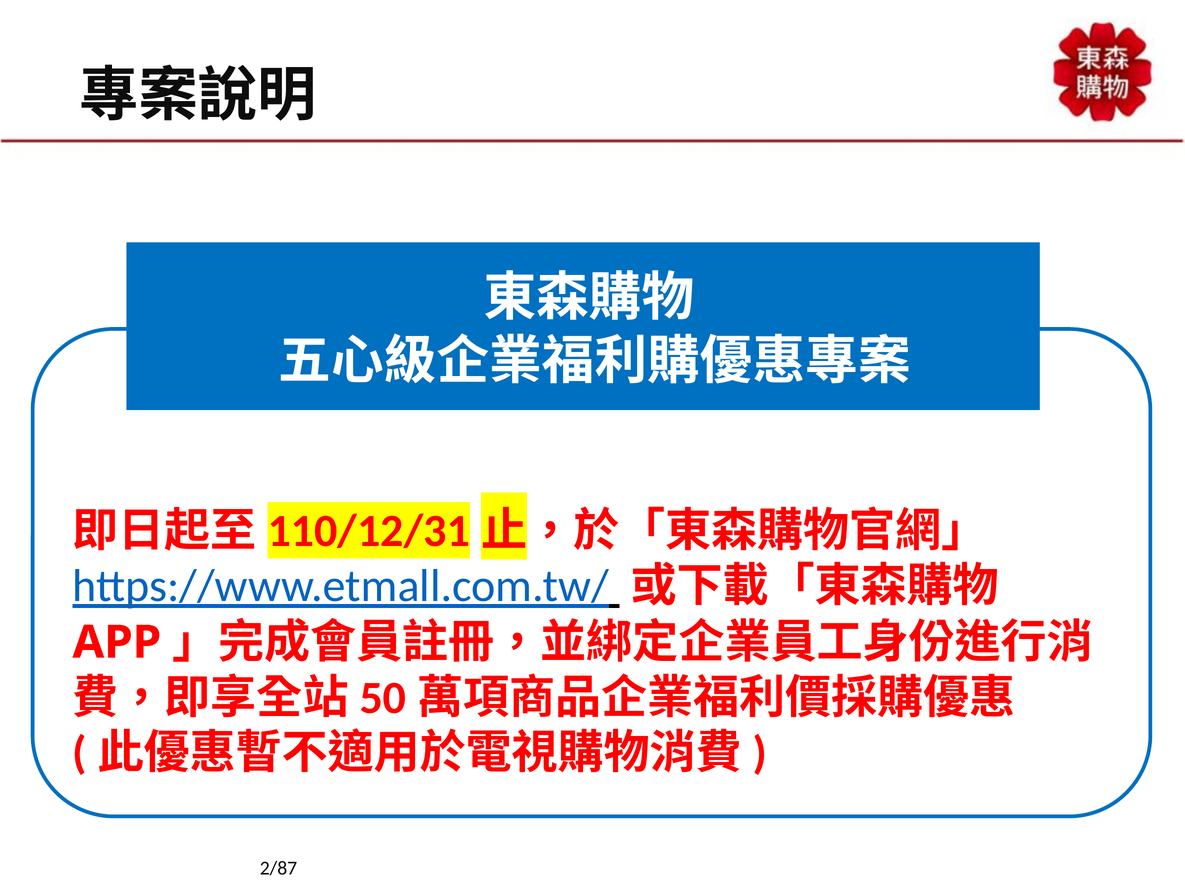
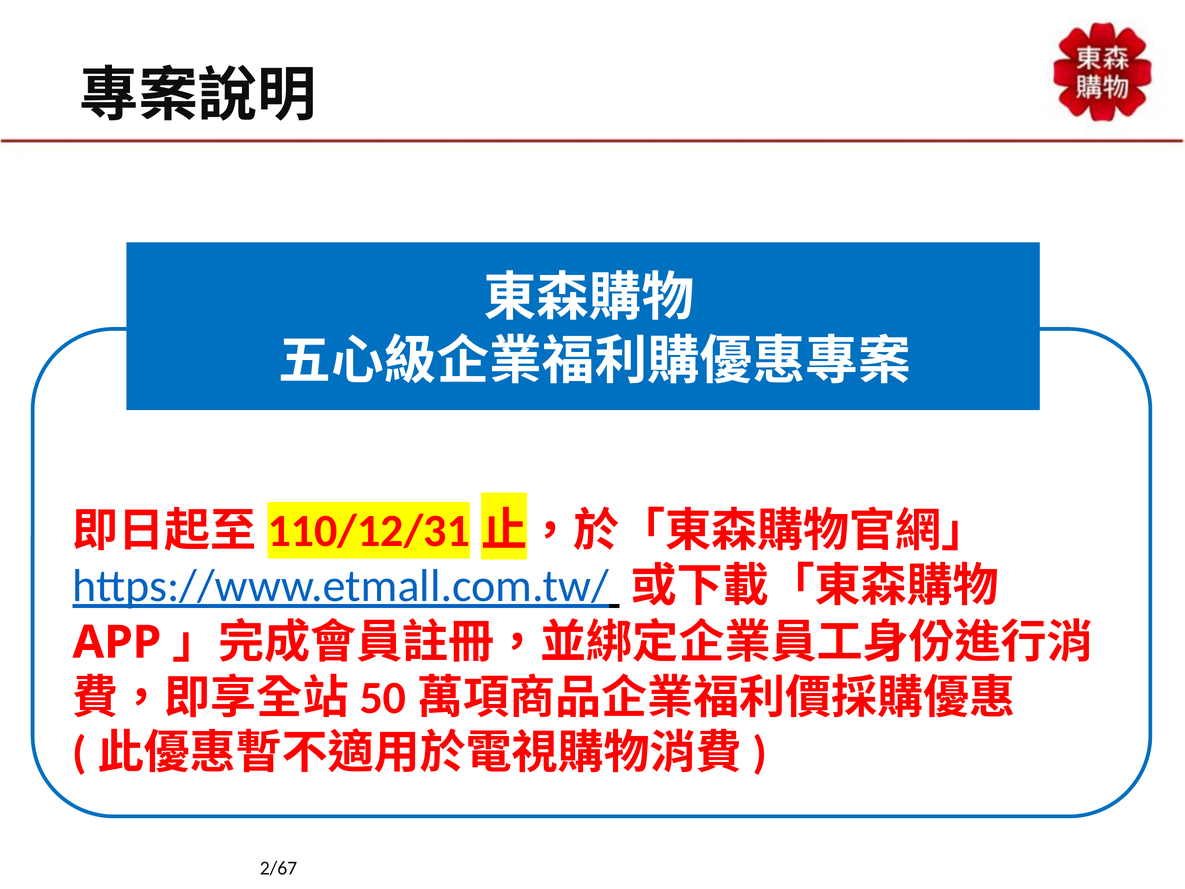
2/87: 2/87 -> 2/67
